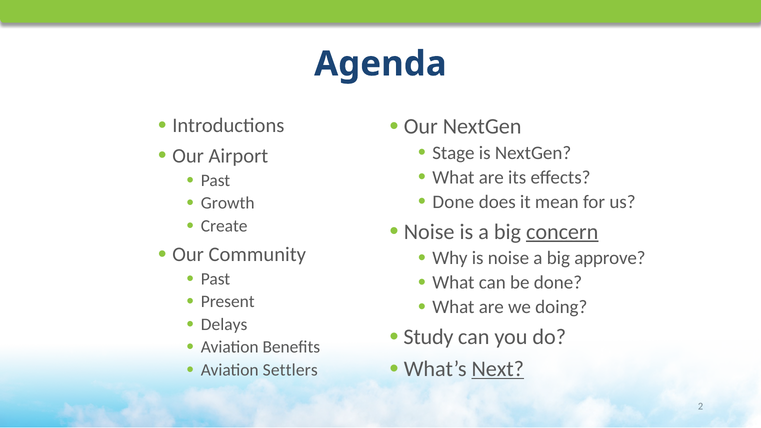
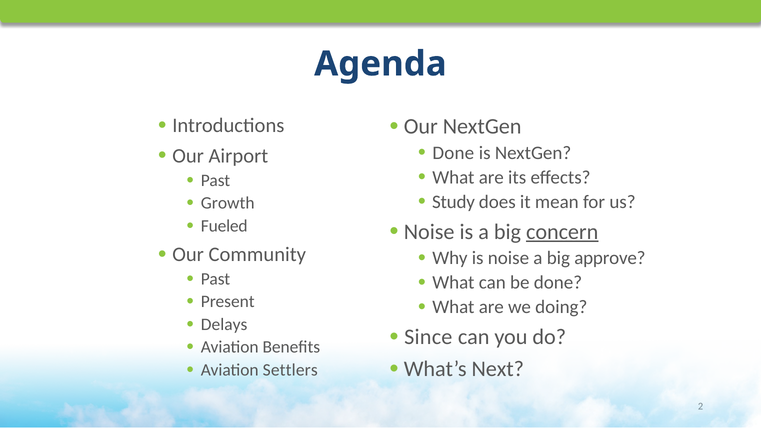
Stage at (453, 153): Stage -> Done
Done at (453, 202): Done -> Study
Create: Create -> Fueled
Study: Study -> Since
Next underline: present -> none
